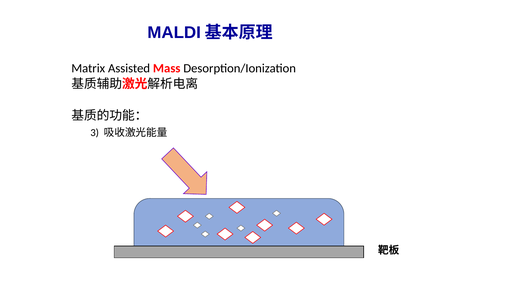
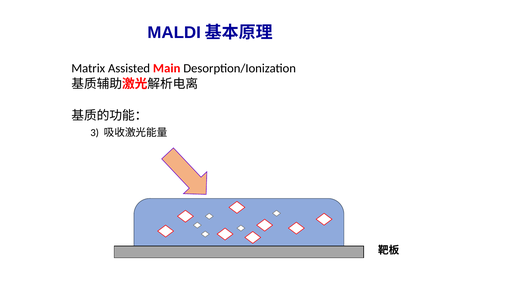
Mass: Mass -> Main
